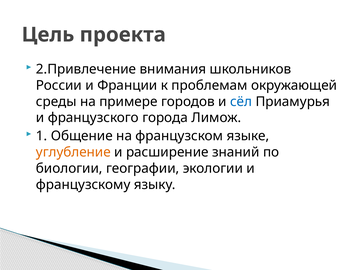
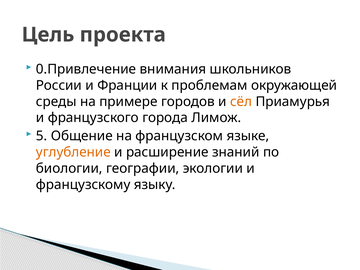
2.Привлечение: 2.Привлечение -> 0.Привлечение
сёл colour: blue -> orange
1: 1 -> 5
